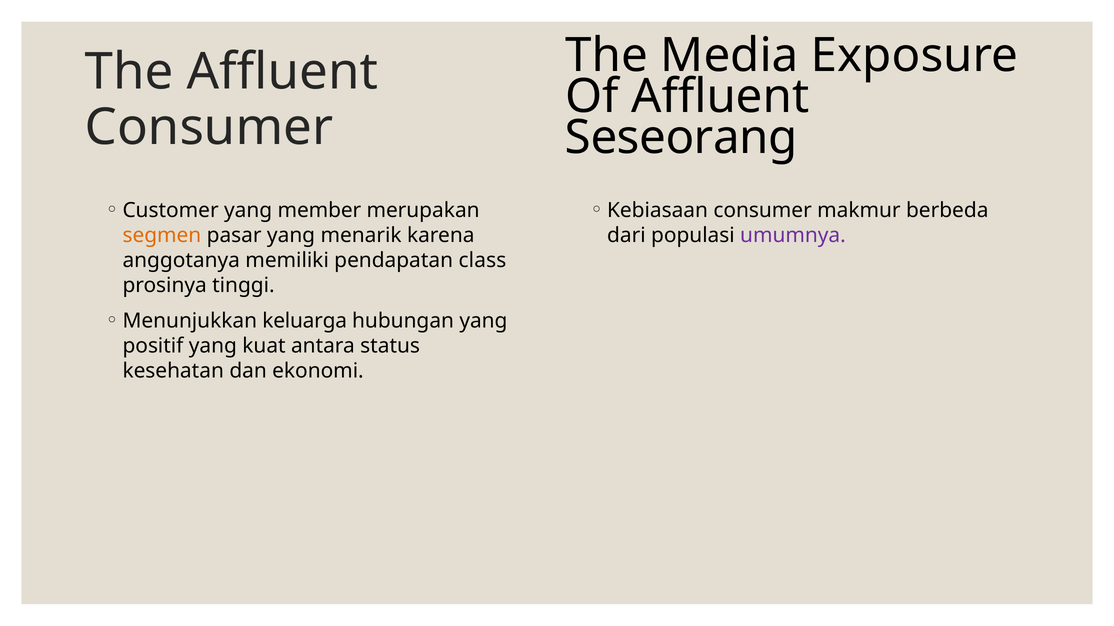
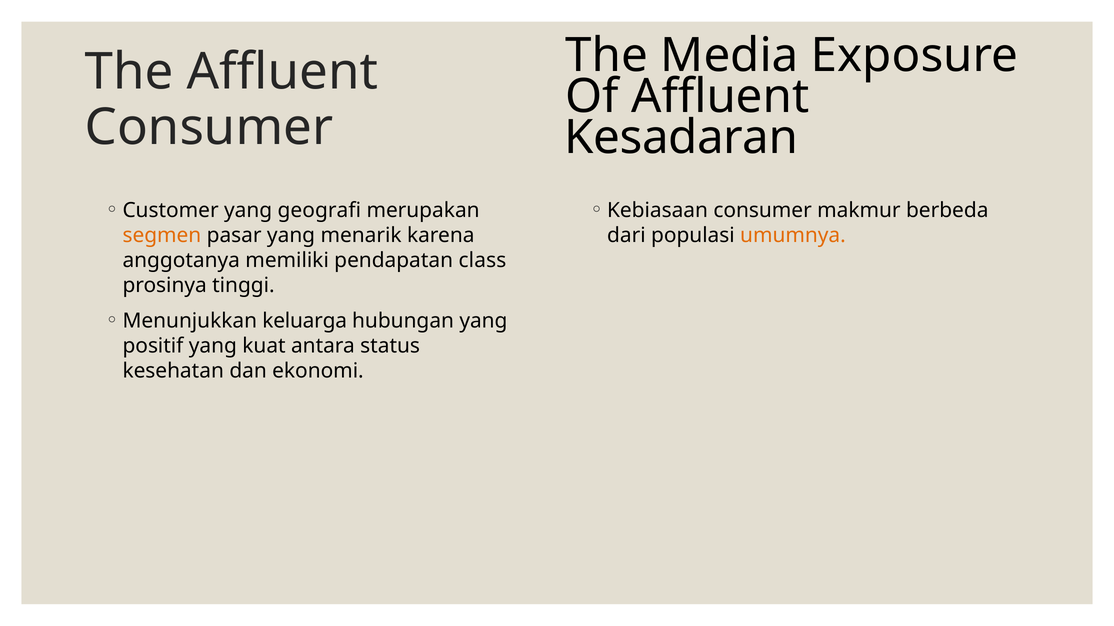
Seseorang: Seseorang -> Kesadaran
member: member -> geografi
umumnya colour: purple -> orange
